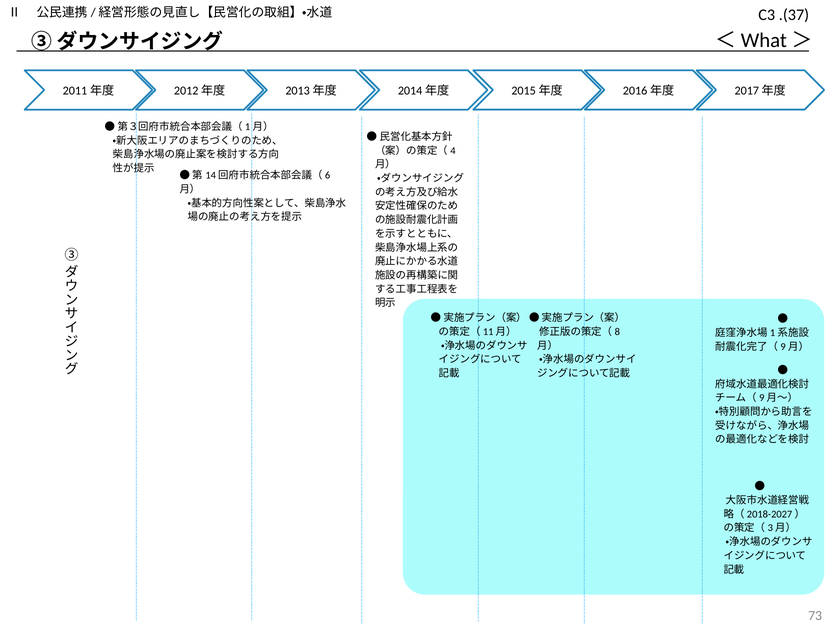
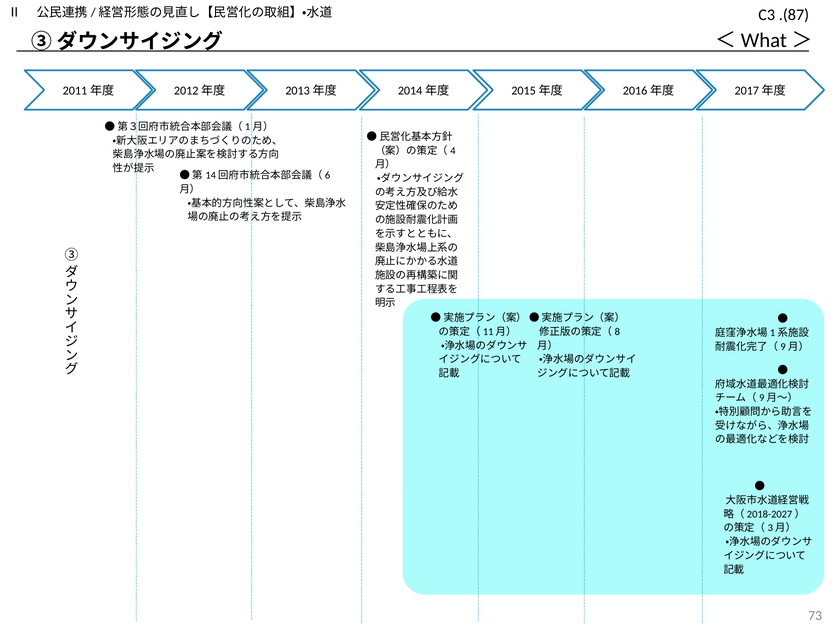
.(37: .(37 -> .(87
